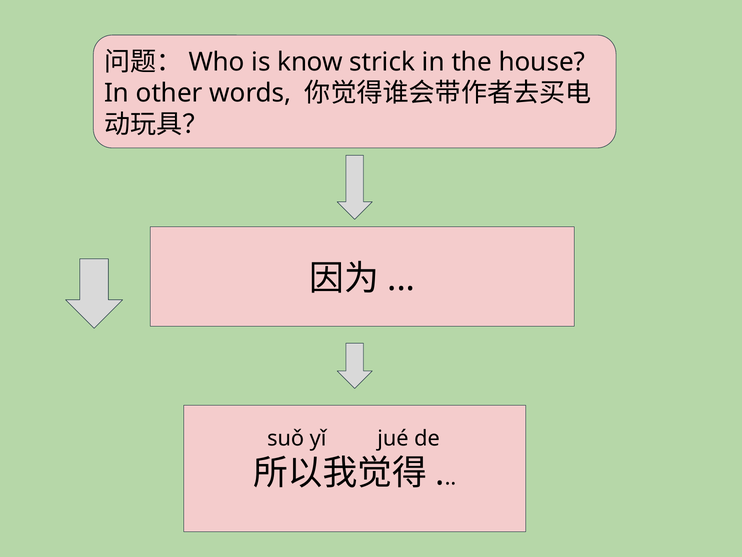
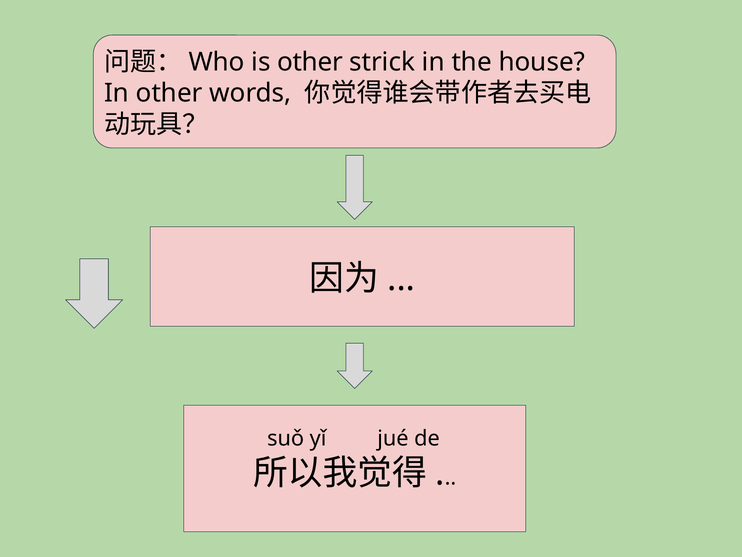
is know: know -> other
